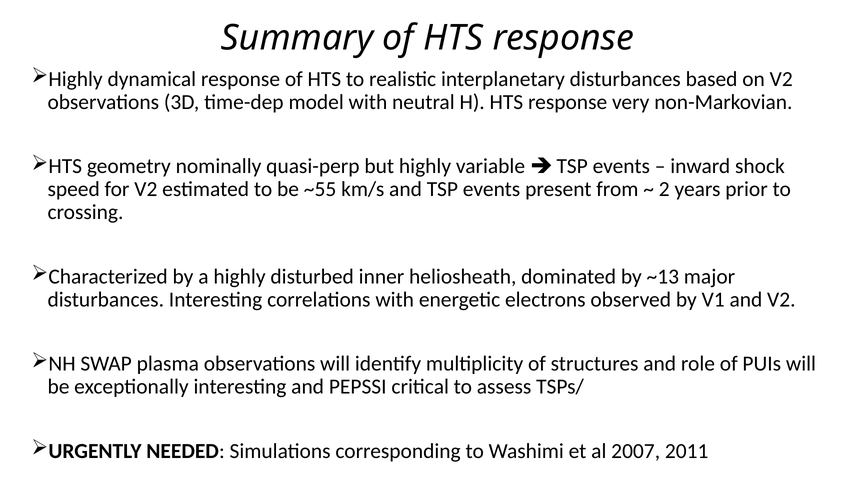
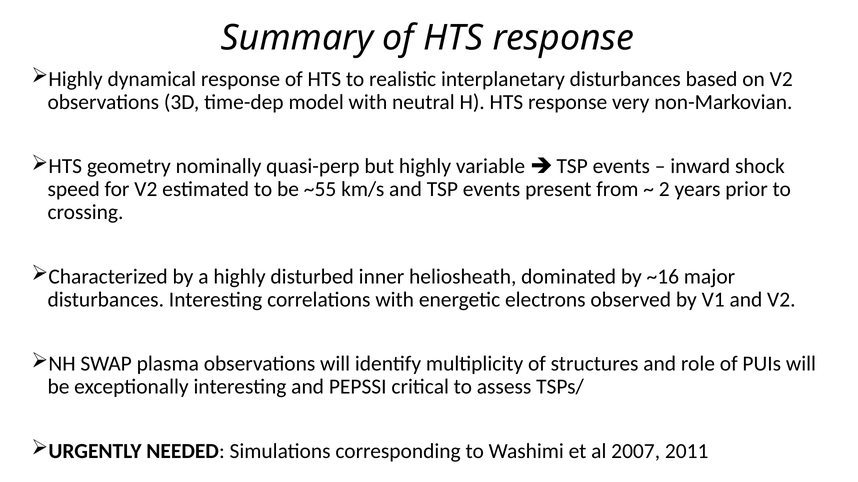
~13: ~13 -> ~16
